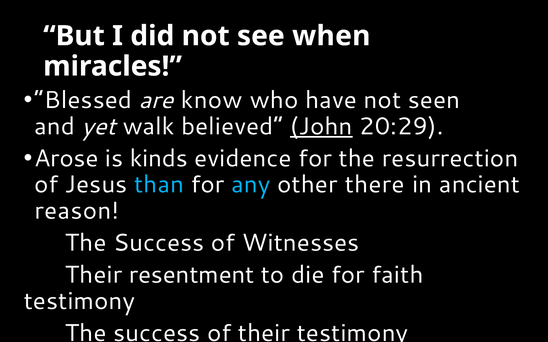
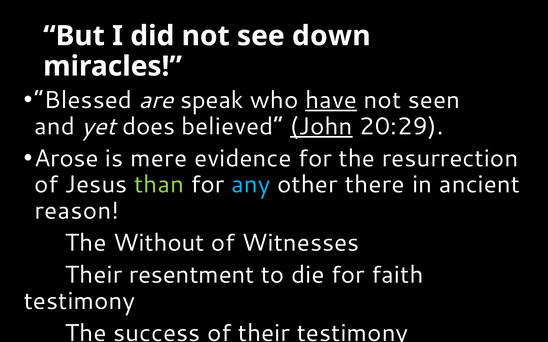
when: when -> down
know: know -> speak
have underline: none -> present
walk: walk -> does
kinds: kinds -> mere
than colour: light blue -> light green
Success at (159, 243): Success -> Without
